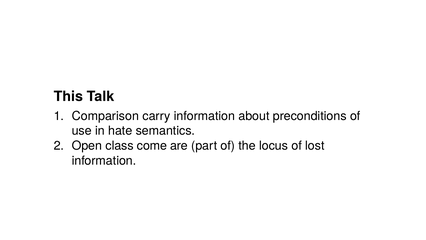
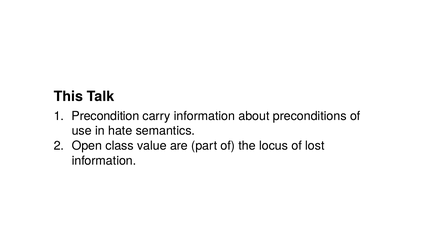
Comparison: Comparison -> Precondition
come: come -> value
